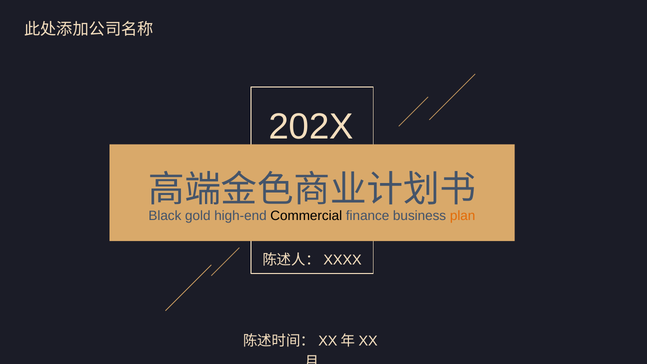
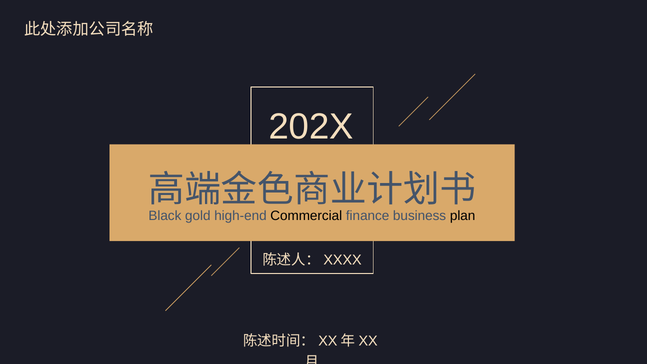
plan colour: orange -> black
